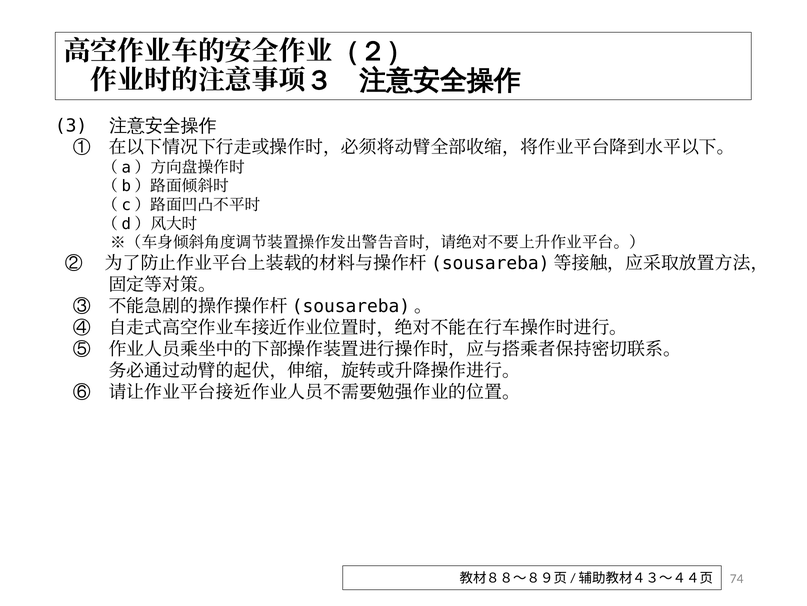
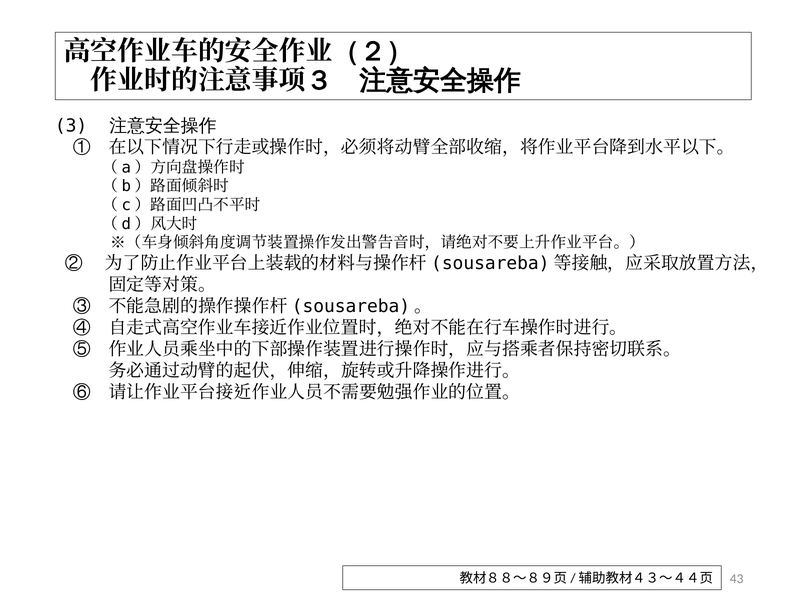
74: 74 -> 43
